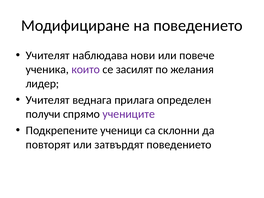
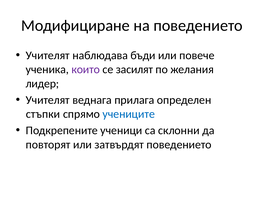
нови: нови -> бъди
получи: получи -> стъпки
учениците colour: purple -> blue
